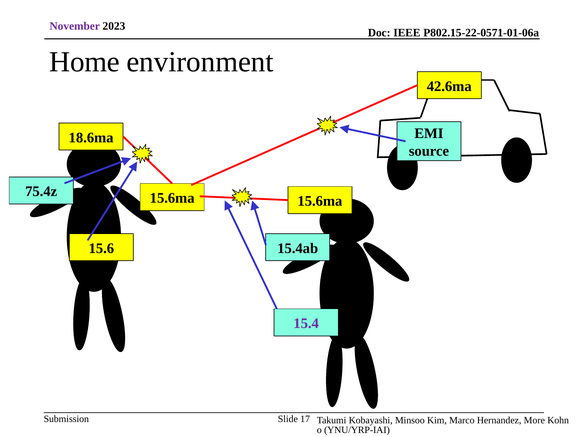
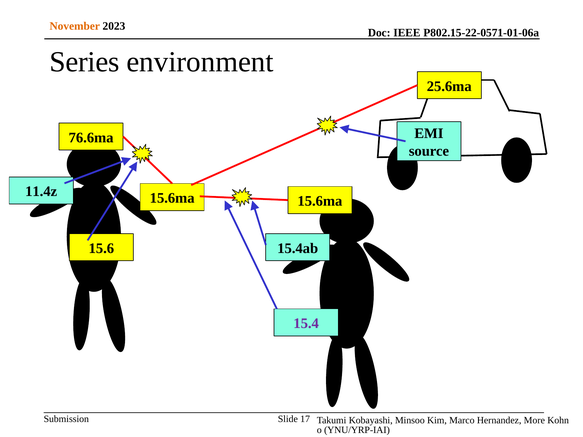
November colour: purple -> orange
Home: Home -> Series
42.6ma: 42.6ma -> 25.6ma
18.6ma: 18.6ma -> 76.6ma
75.4z: 75.4z -> 11.4z
